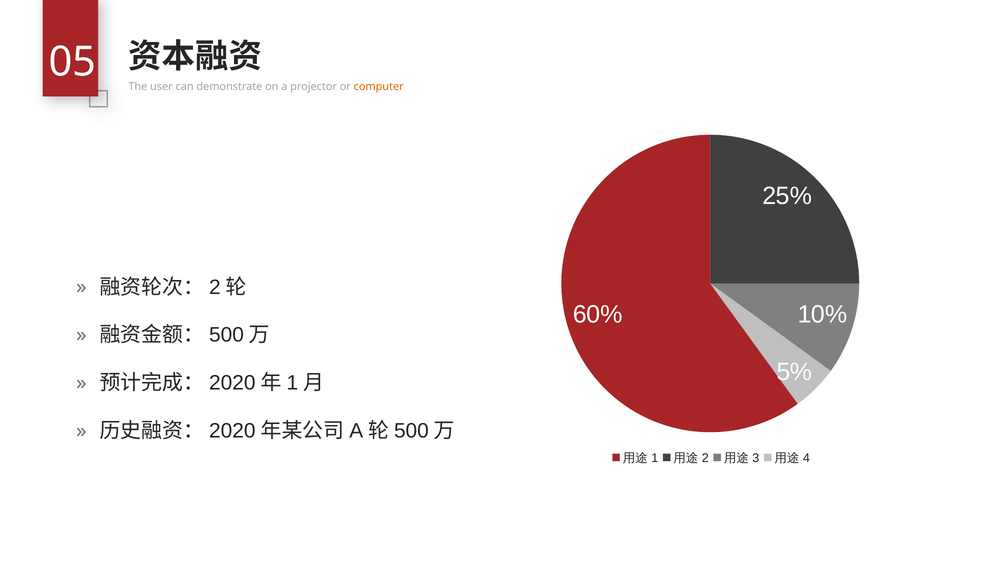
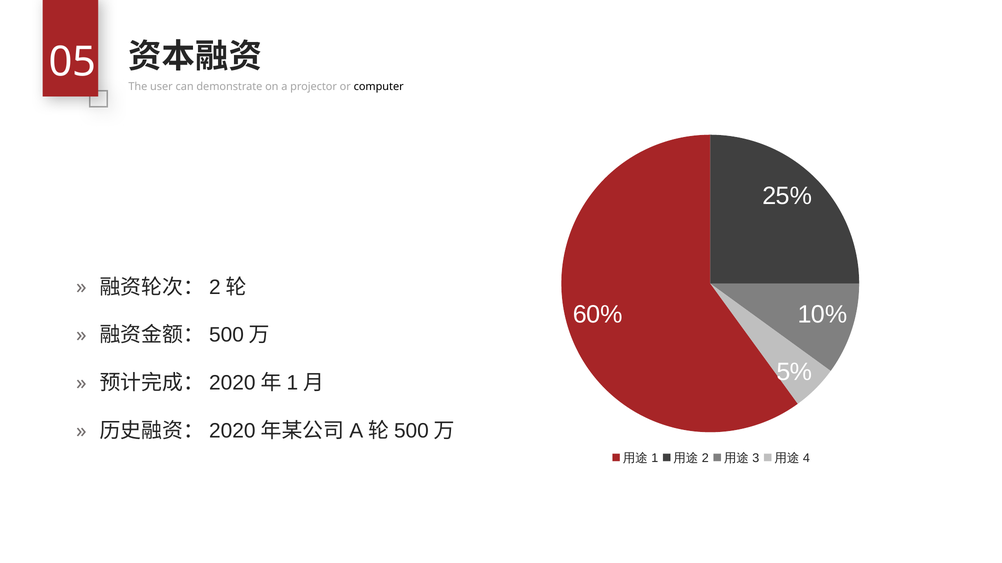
computer colour: orange -> black
